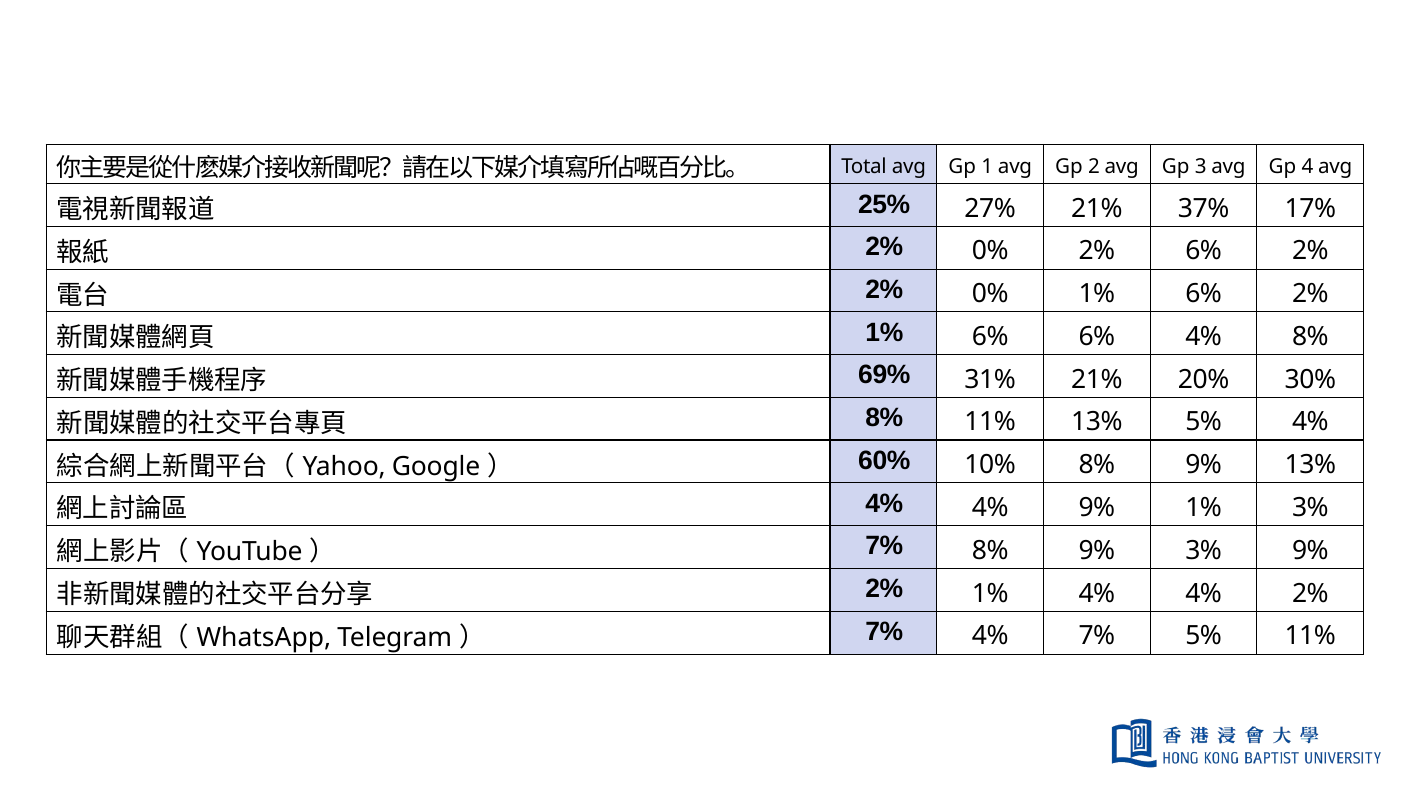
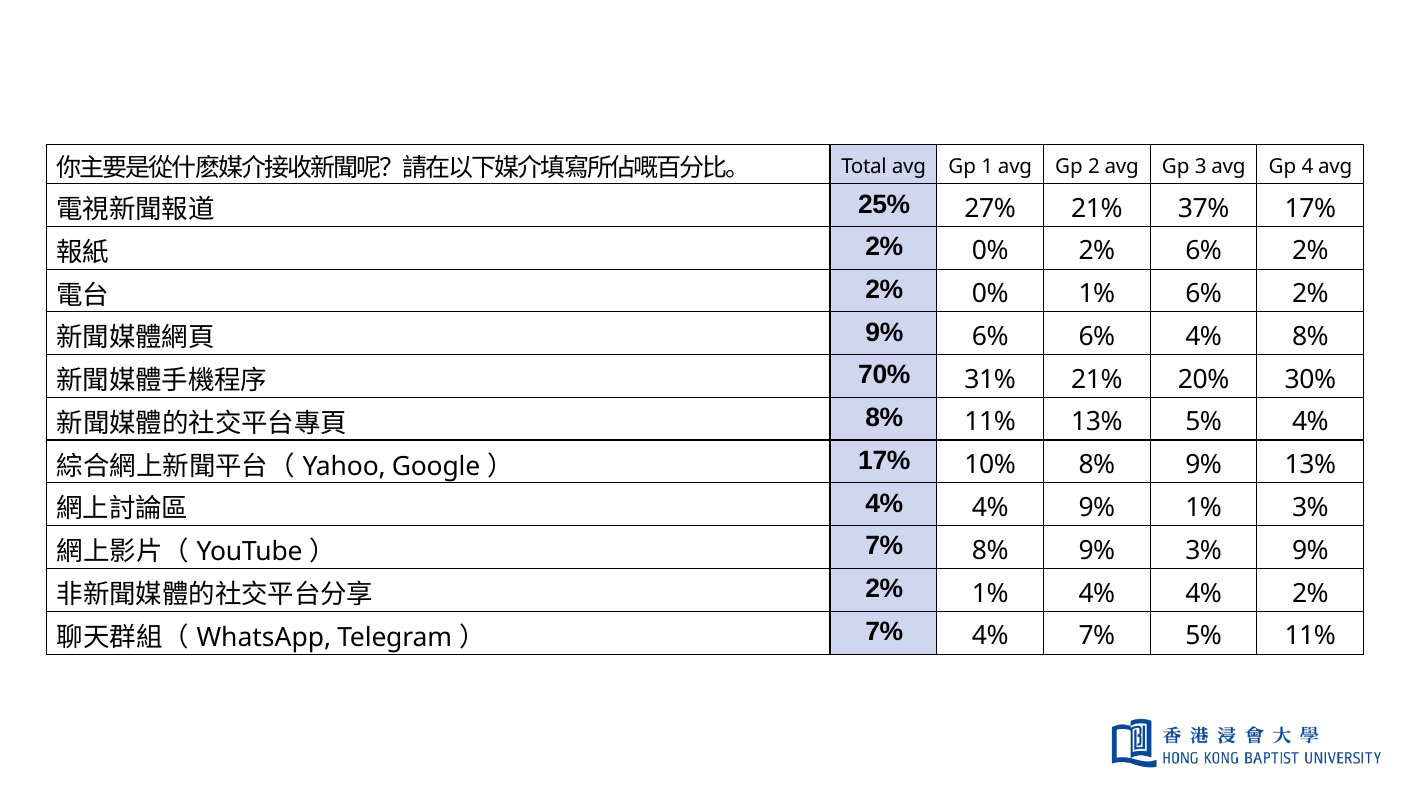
1% at (884, 333): 1% -> 9%
69%: 69% -> 70%
60% at (884, 461): 60% -> 17%
